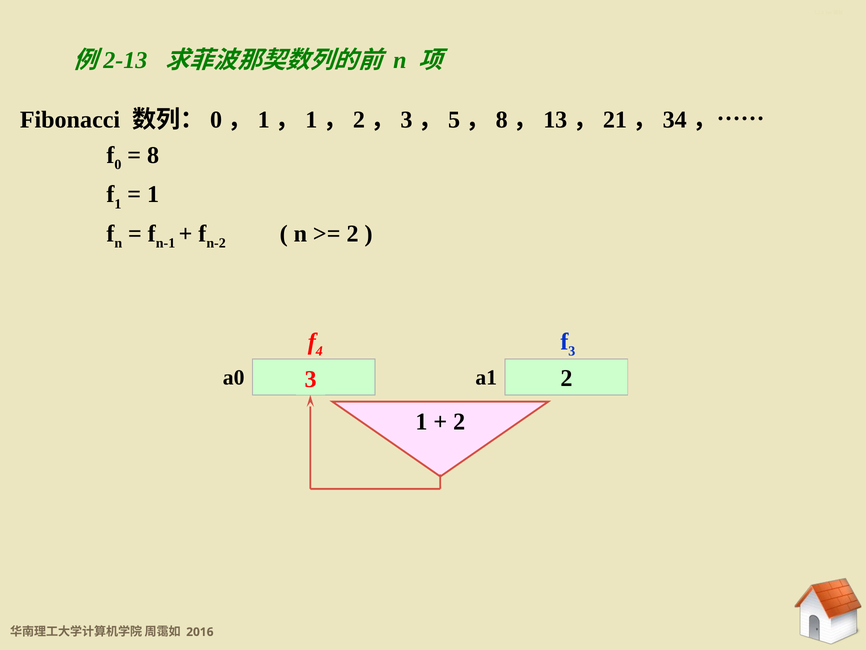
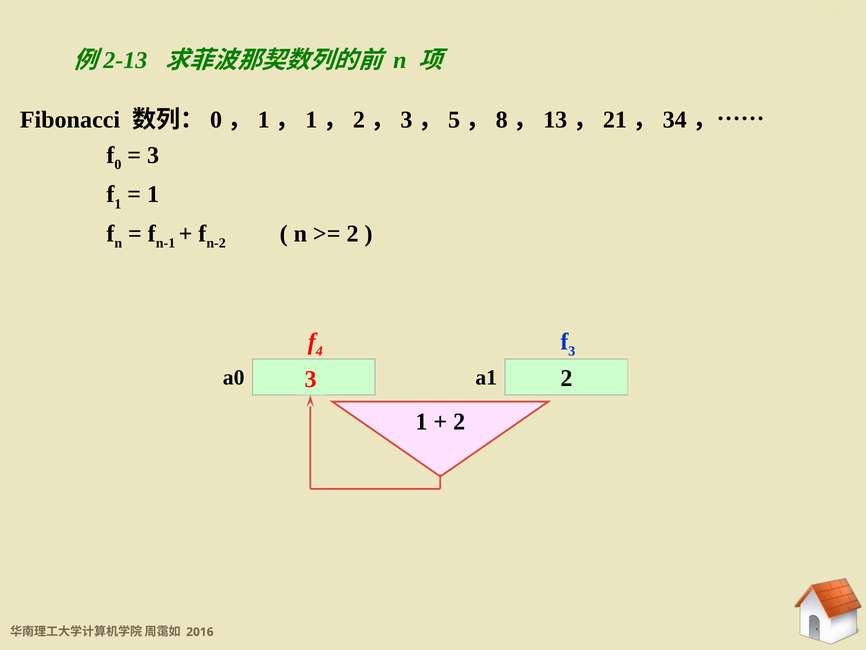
8 at (153, 155): 8 -> 3
